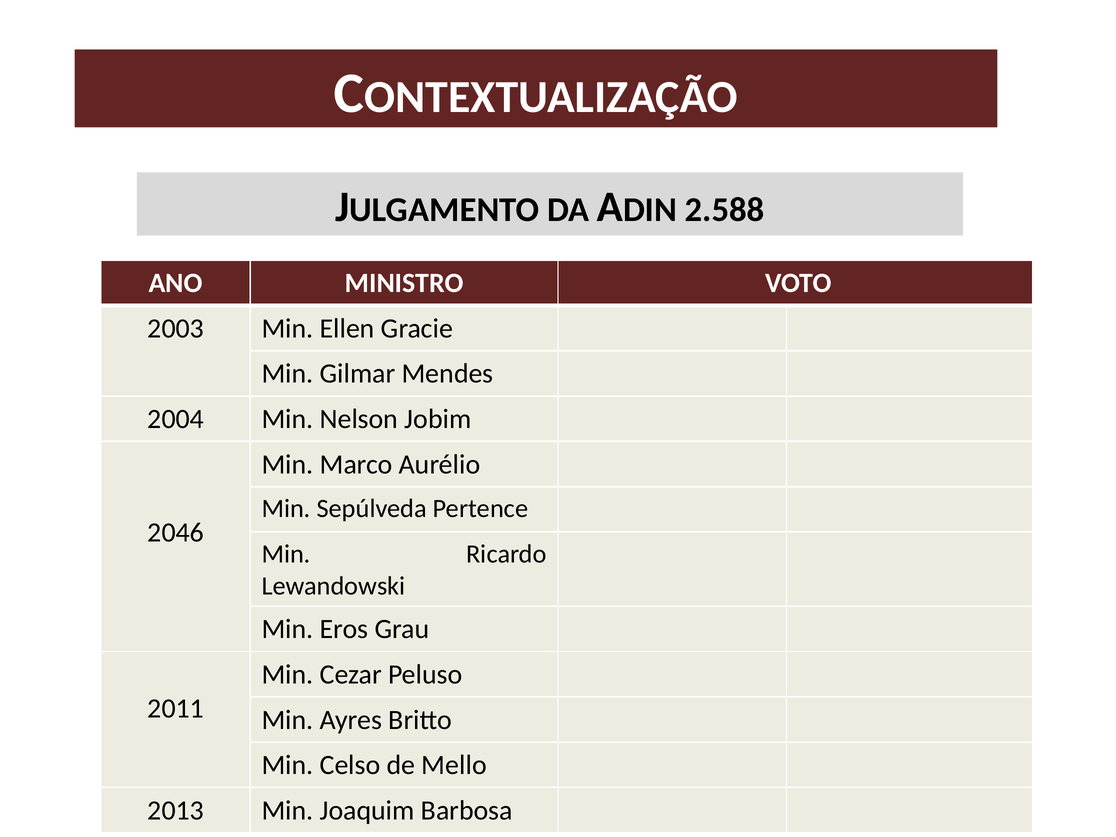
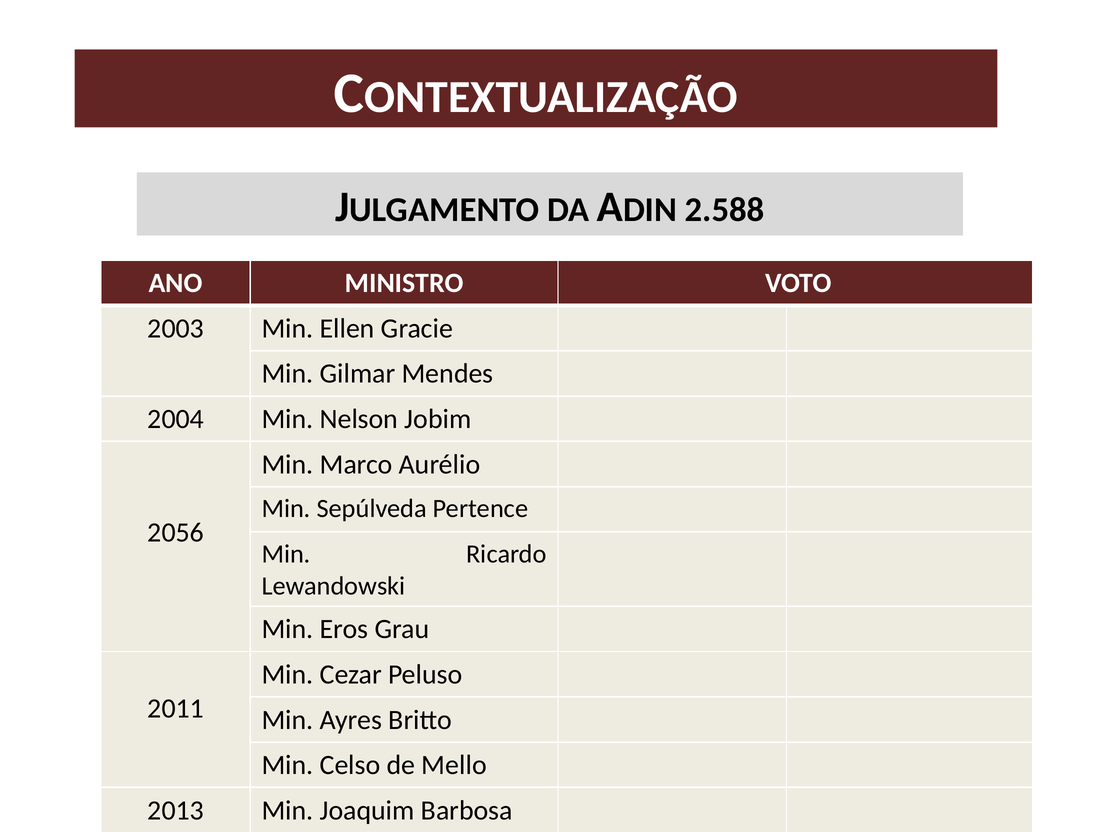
2046: 2046 -> 2056
